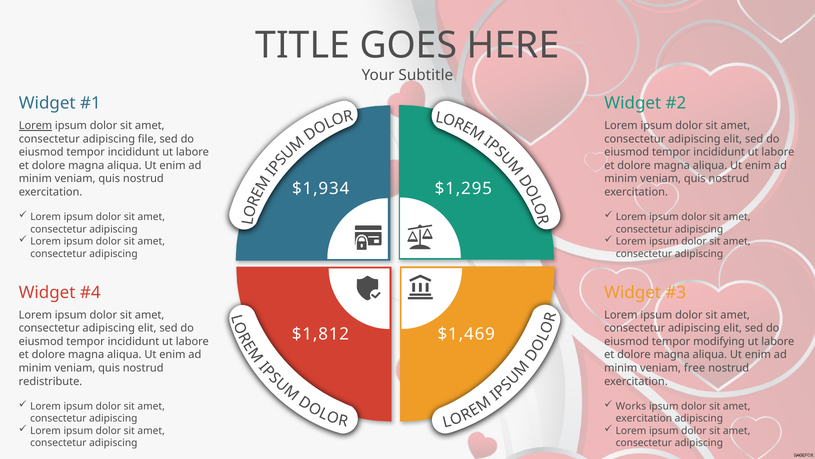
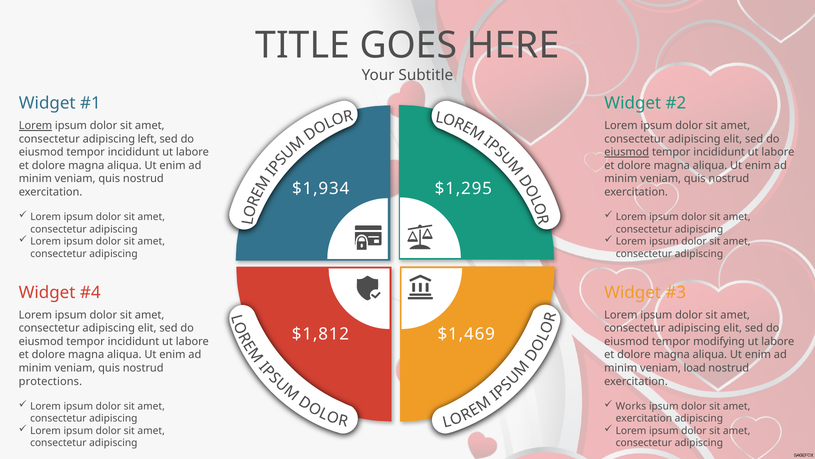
file: file -> left
eiusmod at (627, 152) underline: none -> present
free: free -> load
redistribute: redistribute -> protections
